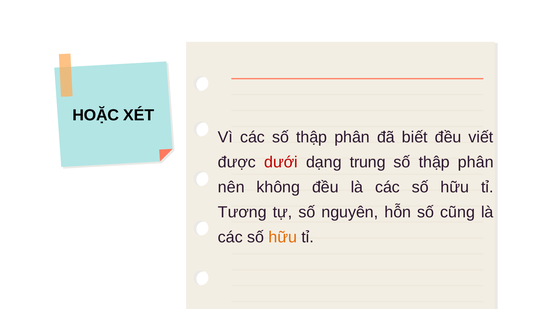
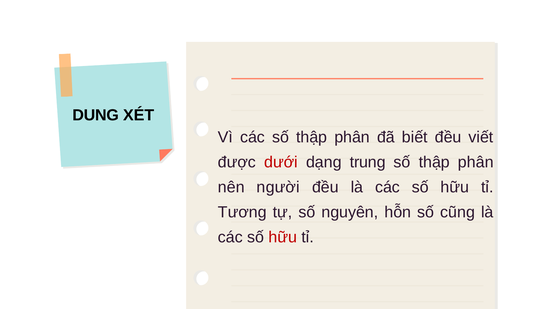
HOẶC: HOẶC -> DUNG
không: không -> người
hữu at (283, 237) colour: orange -> red
